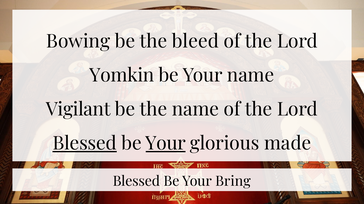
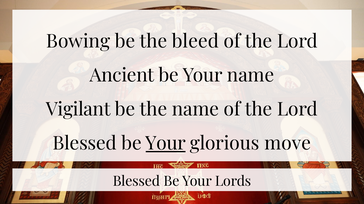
Yomkin: Yomkin -> Ancient
Blessed at (85, 144) underline: present -> none
made: made -> move
Bring: Bring -> Lords
